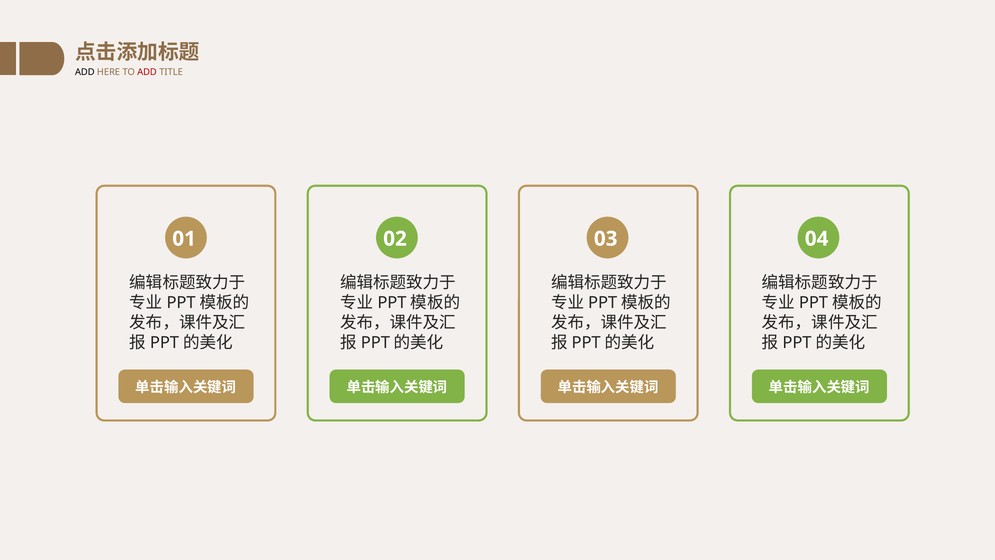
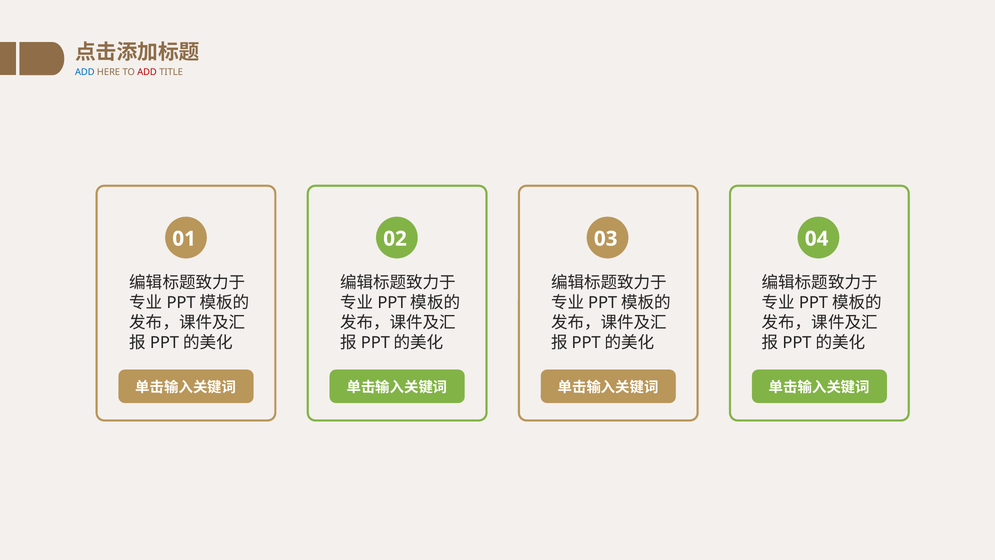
ADD at (85, 72) colour: black -> blue
